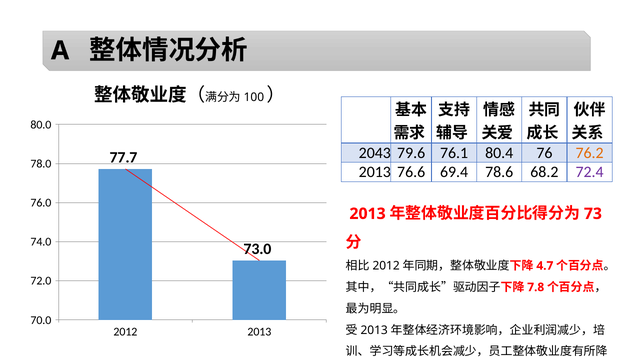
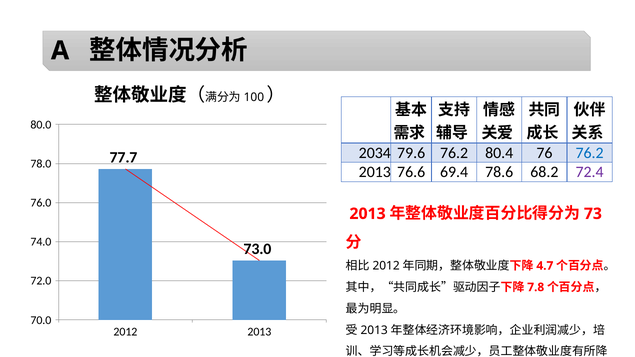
2043: 2043 -> 2034
79.6 76.1: 76.1 -> 76.2
76.2 at (590, 153) colour: orange -> blue
